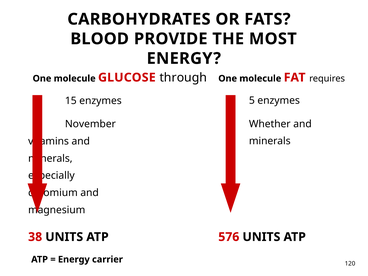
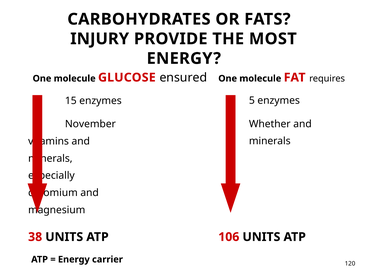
BLOOD: BLOOD -> INJURY
through: through -> ensured
576: 576 -> 106
